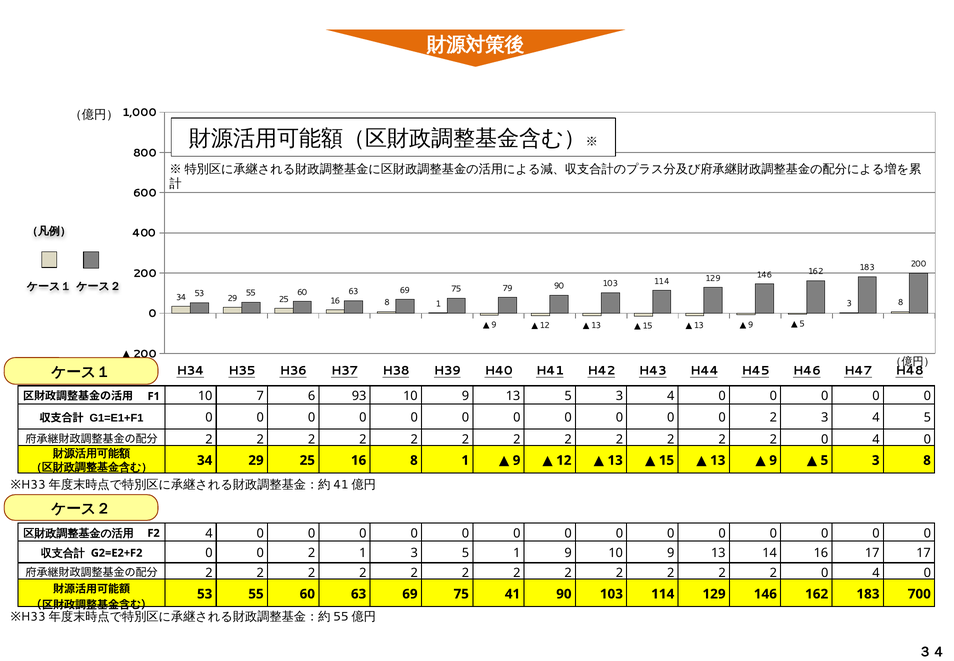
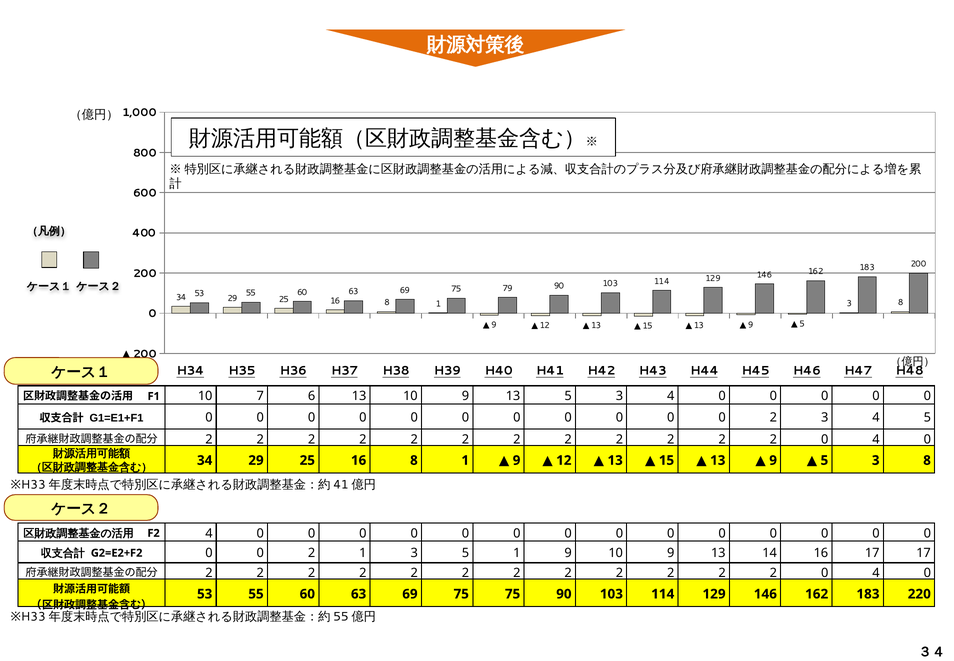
6 93: 93 -> 13
75 41: 41 -> 75
700: 700 -> 220
